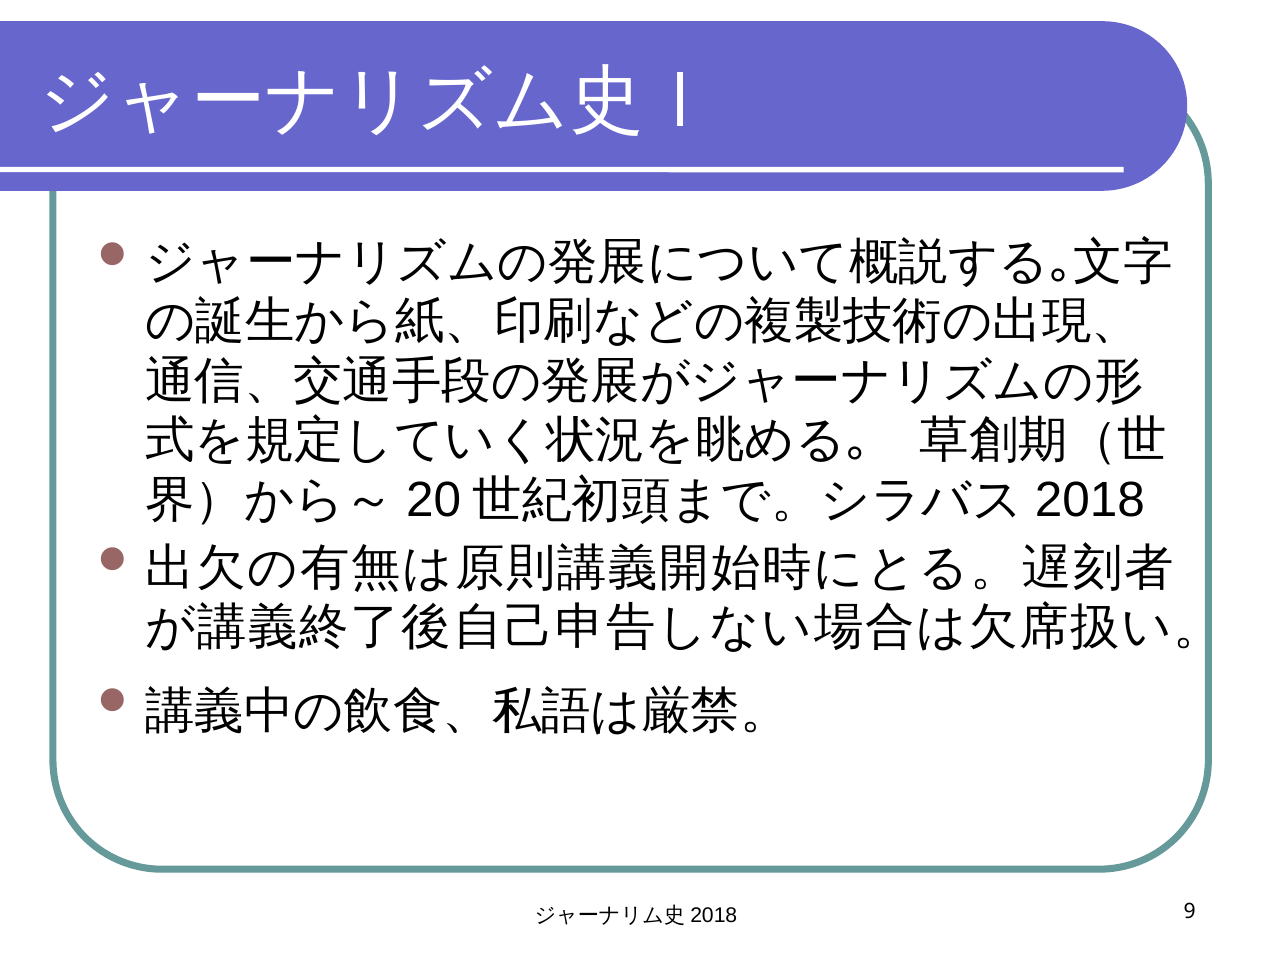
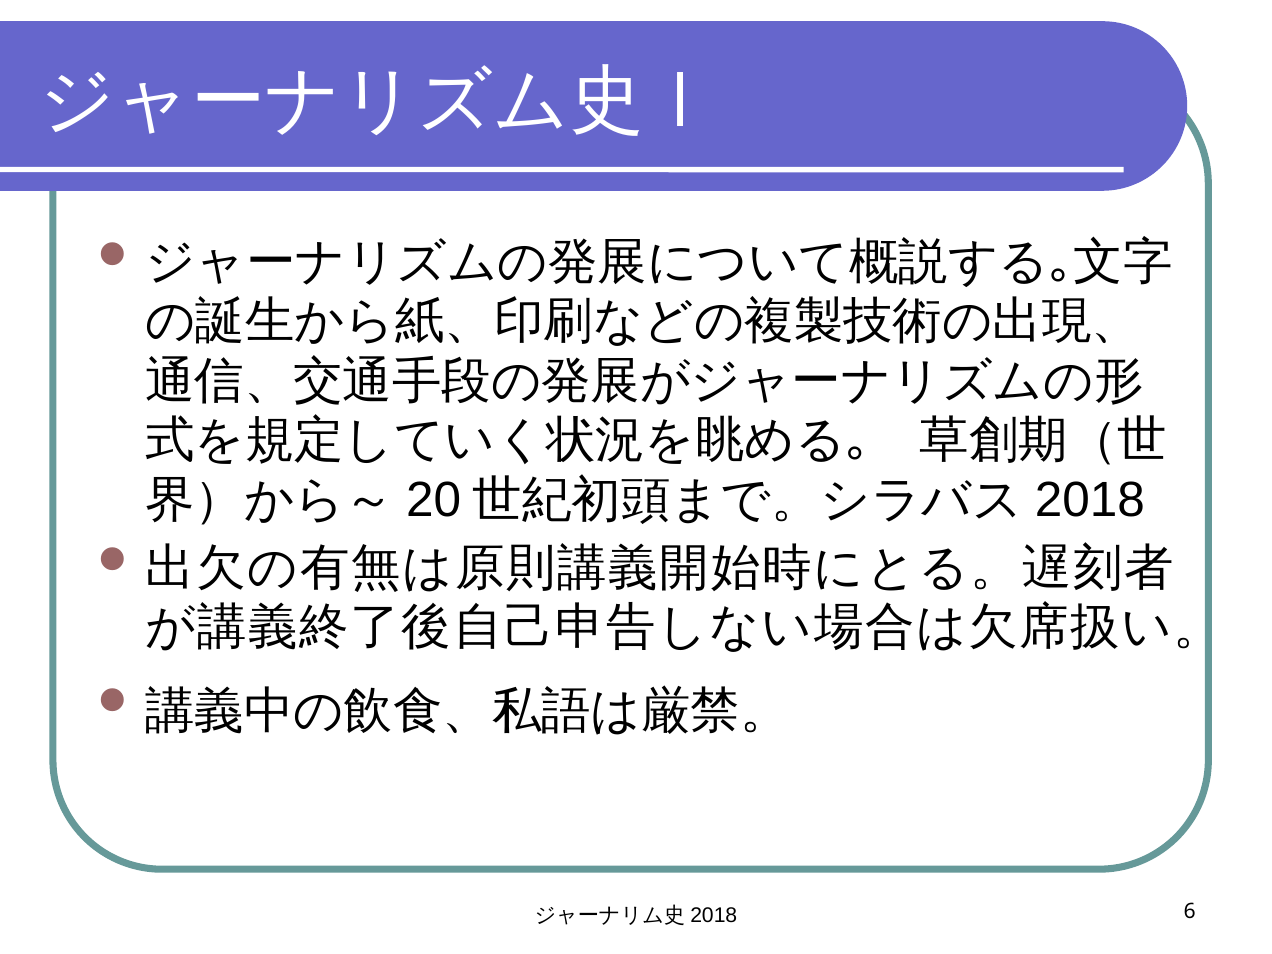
9: 9 -> 6
